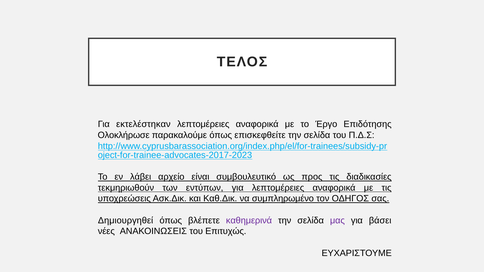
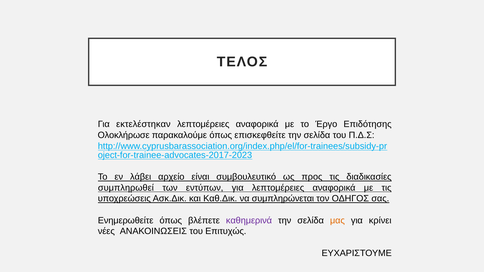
τεκμηριωθούν: τεκμηριωθούν -> συμπληρωθεί
συμπληρωμένο: συμπληρωμένο -> συμπληρώνεται
Δημιουργηθεί: Δημιουργηθεί -> Ενημερωθείτε
μας colour: purple -> orange
βάσει: βάσει -> κρίνει
